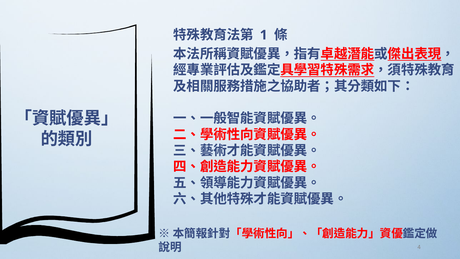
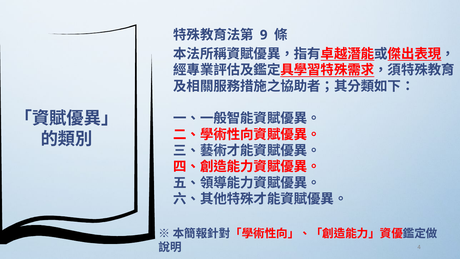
1: 1 -> 9
